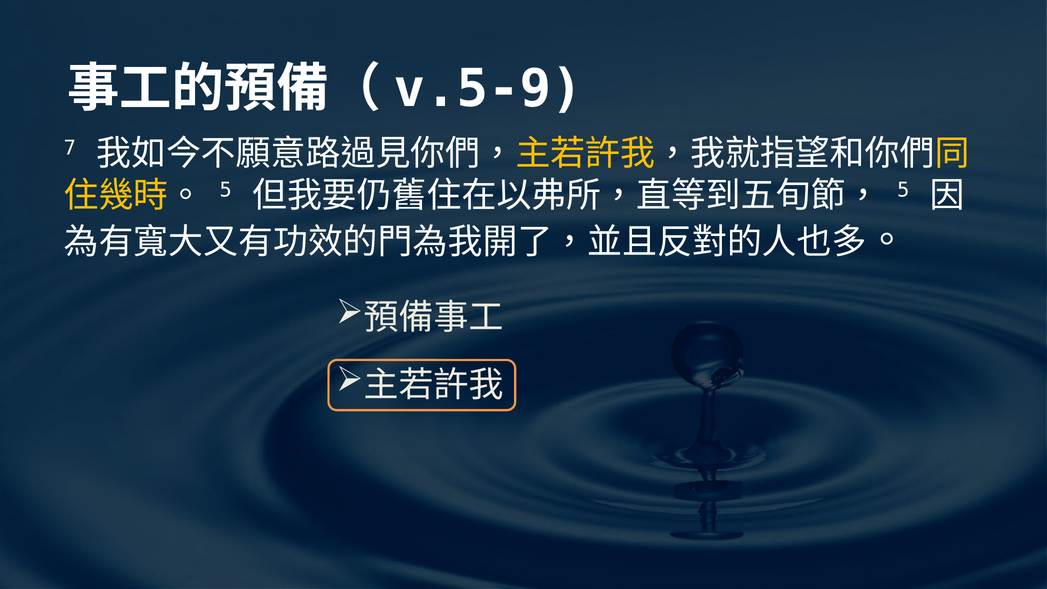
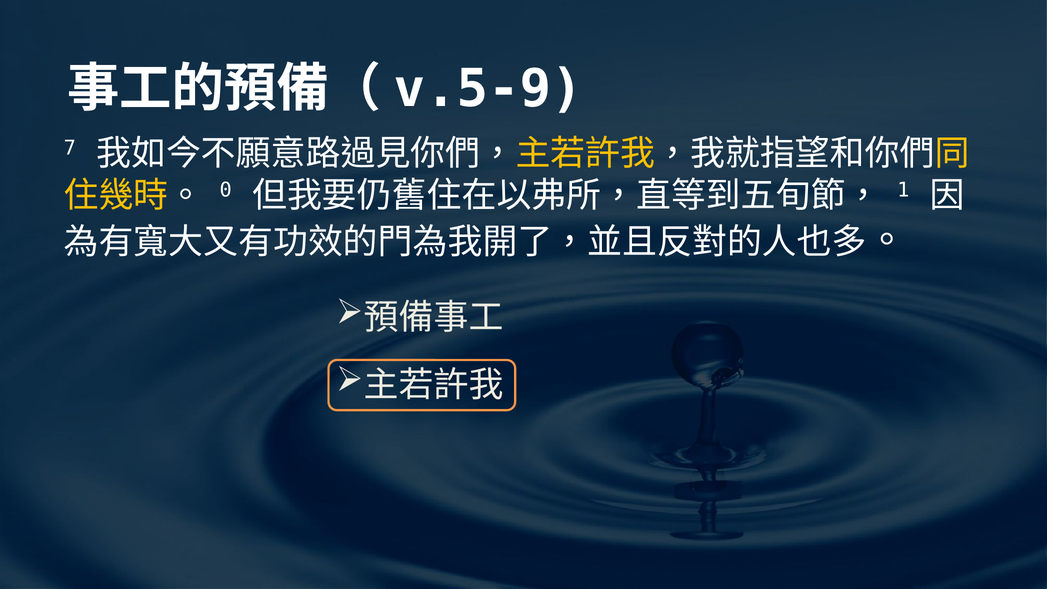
5 at (226, 190): 5 -> 0
5 at (903, 190): 5 -> 1
